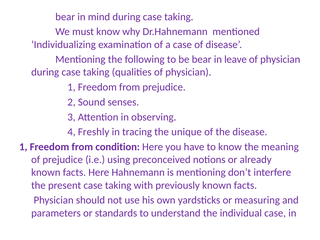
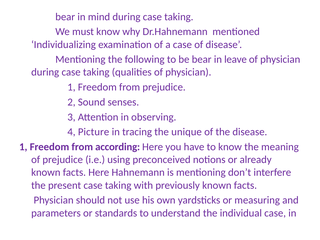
Freshly: Freshly -> Picture
condition: condition -> according
